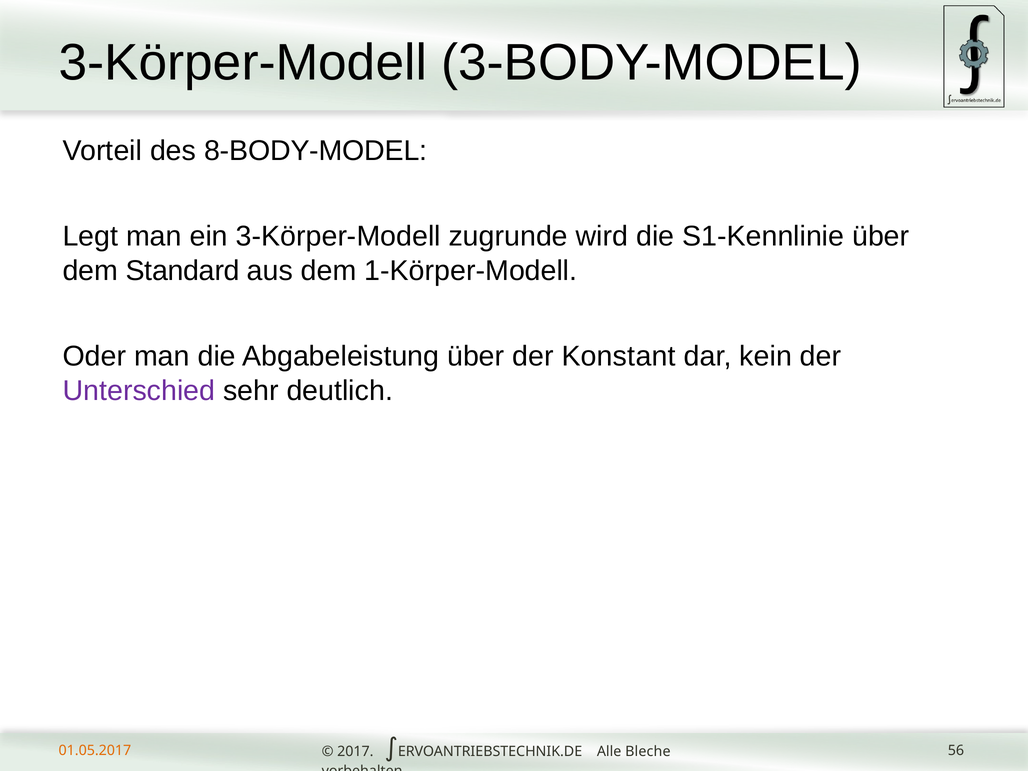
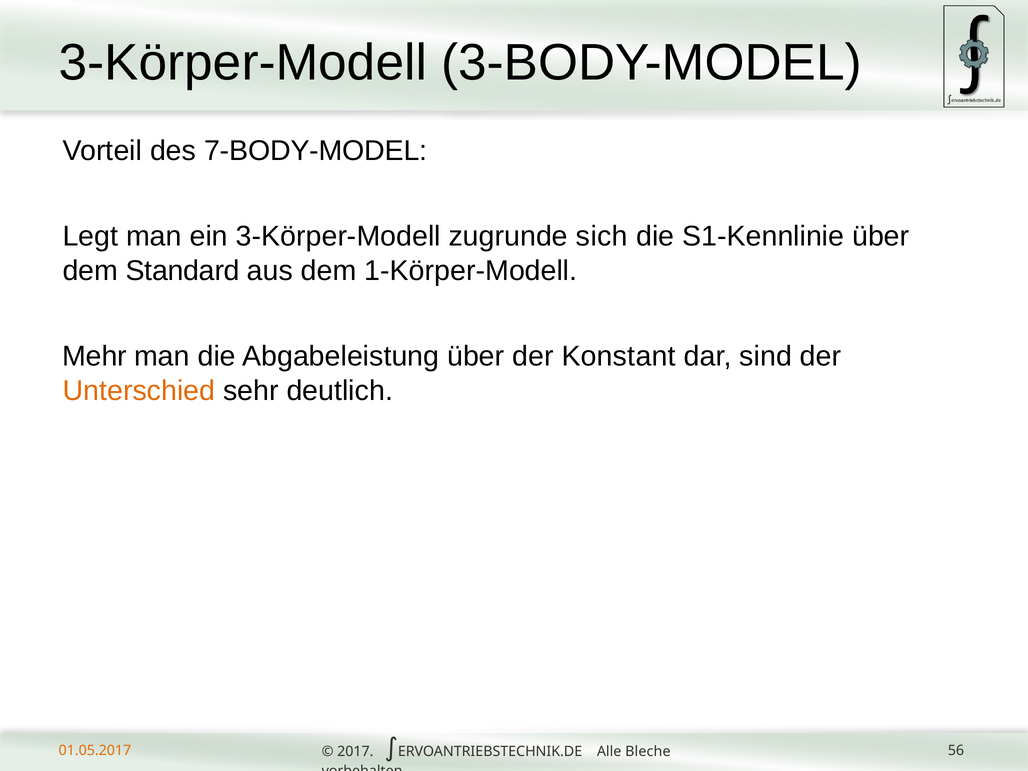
8-BODY-MODEL: 8-BODY-MODEL -> 7-BODY-MODEL
wird: wird -> sich
Oder: Oder -> Mehr
kein: kein -> sind
Unterschied colour: purple -> orange
